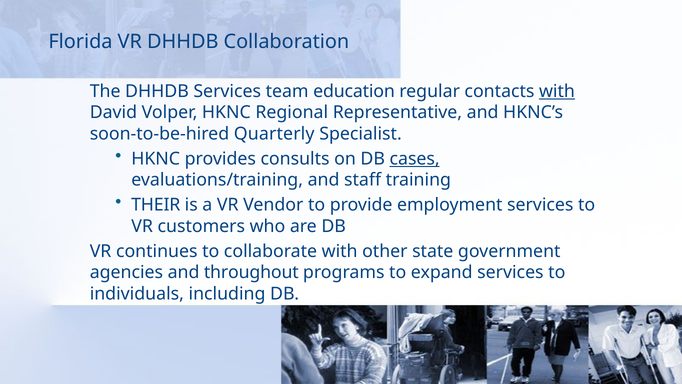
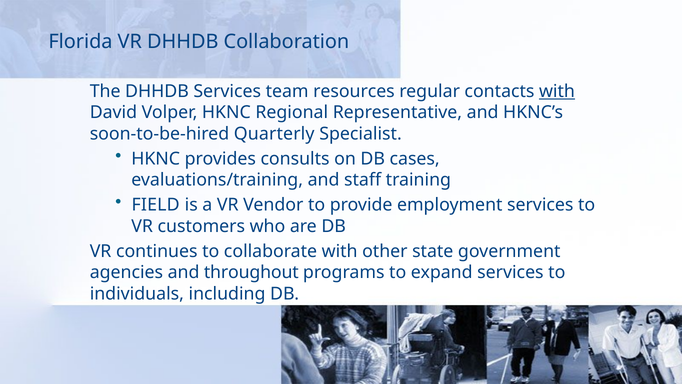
education: education -> resources
cases underline: present -> none
THEIR: THEIR -> FIELD
